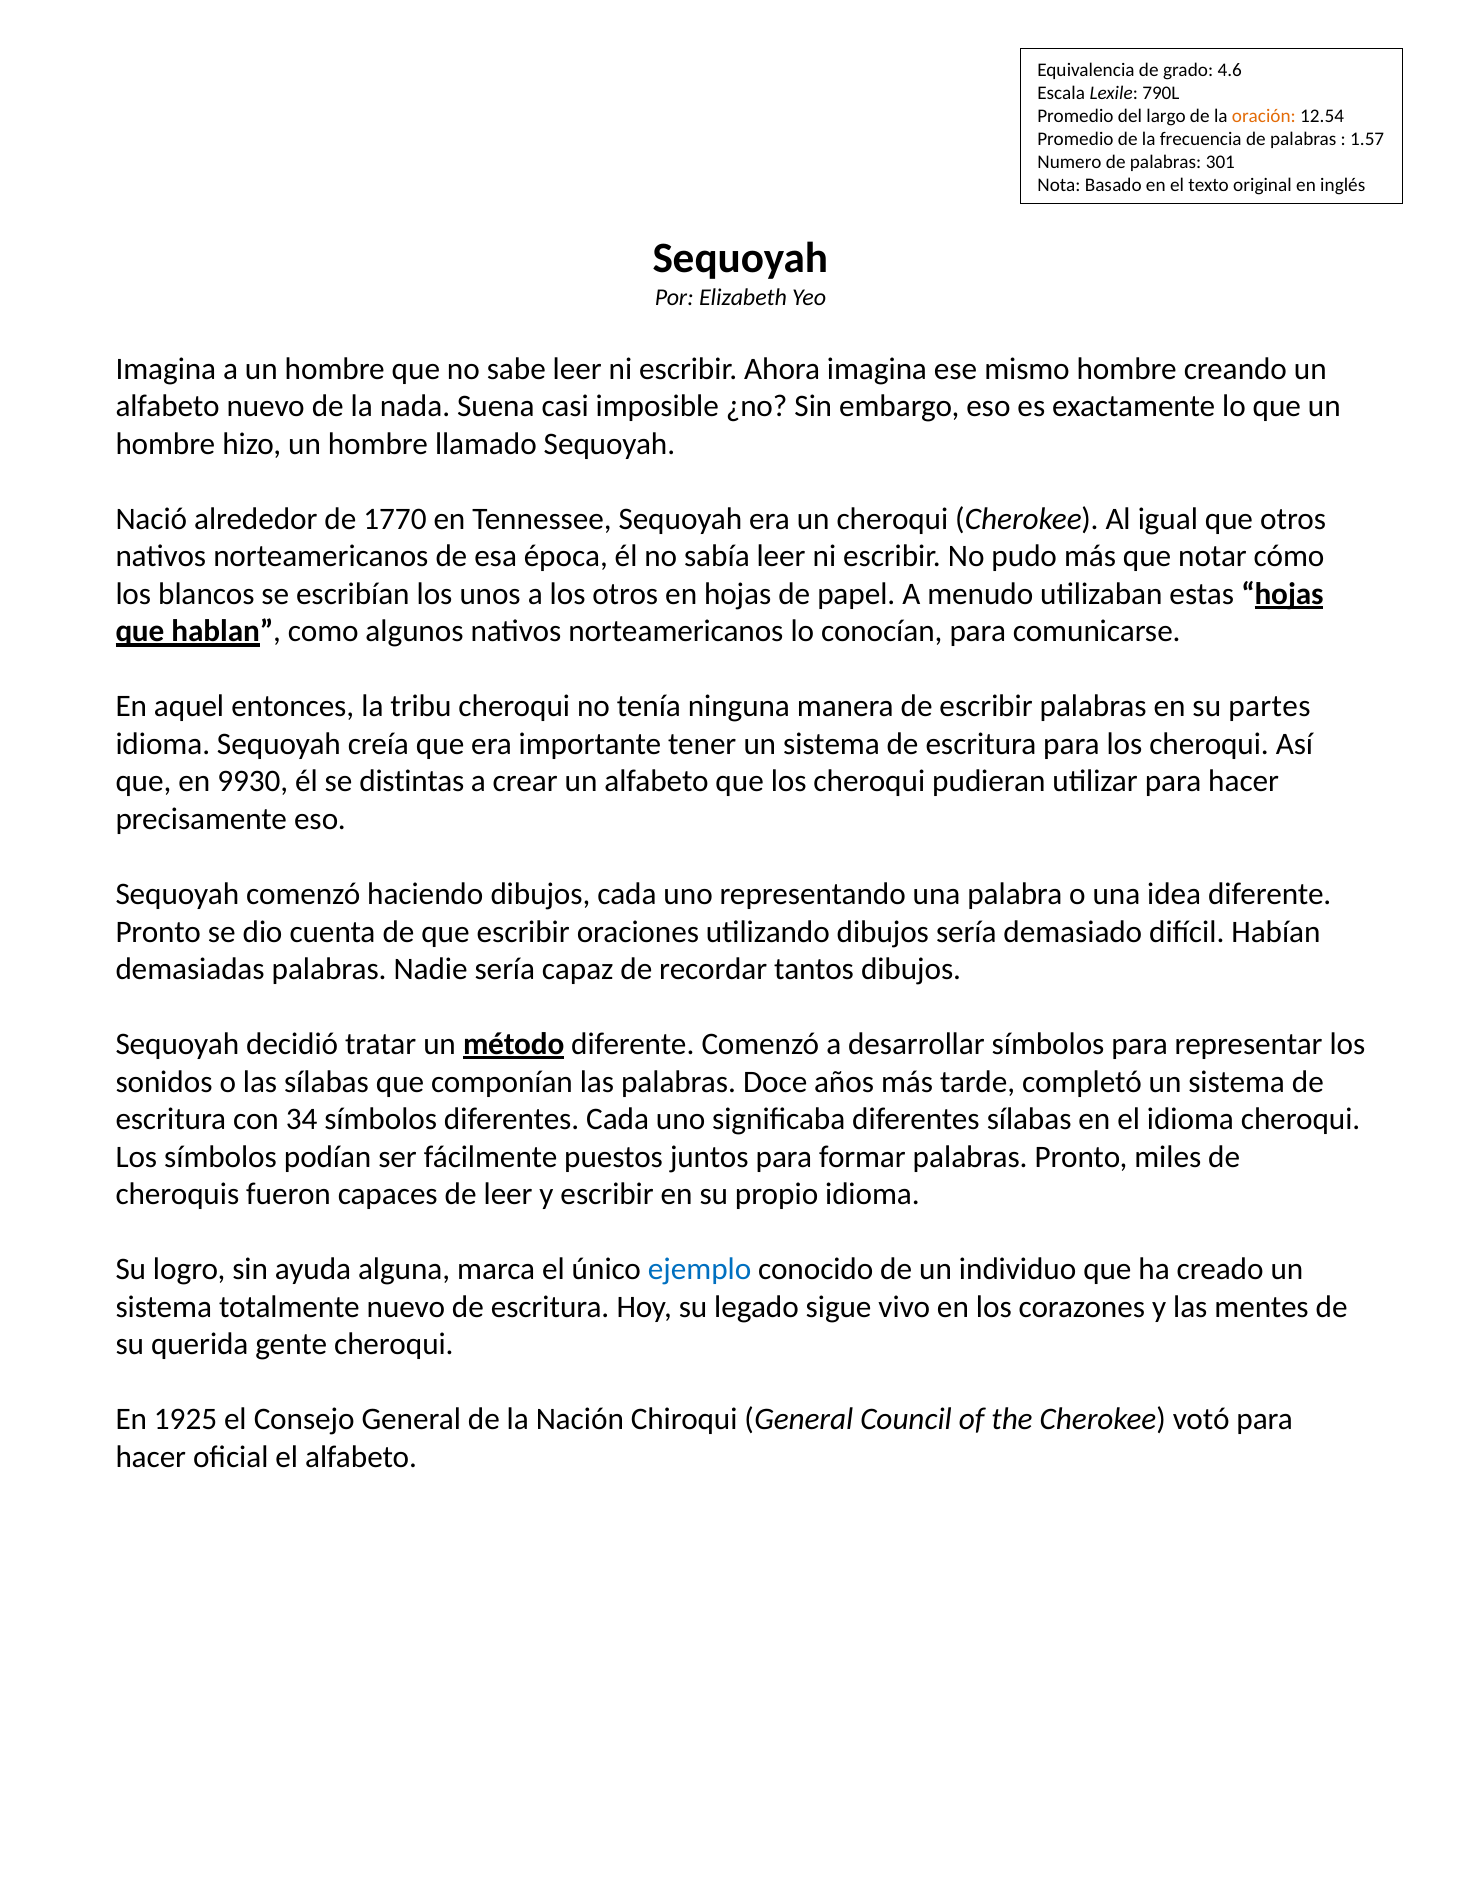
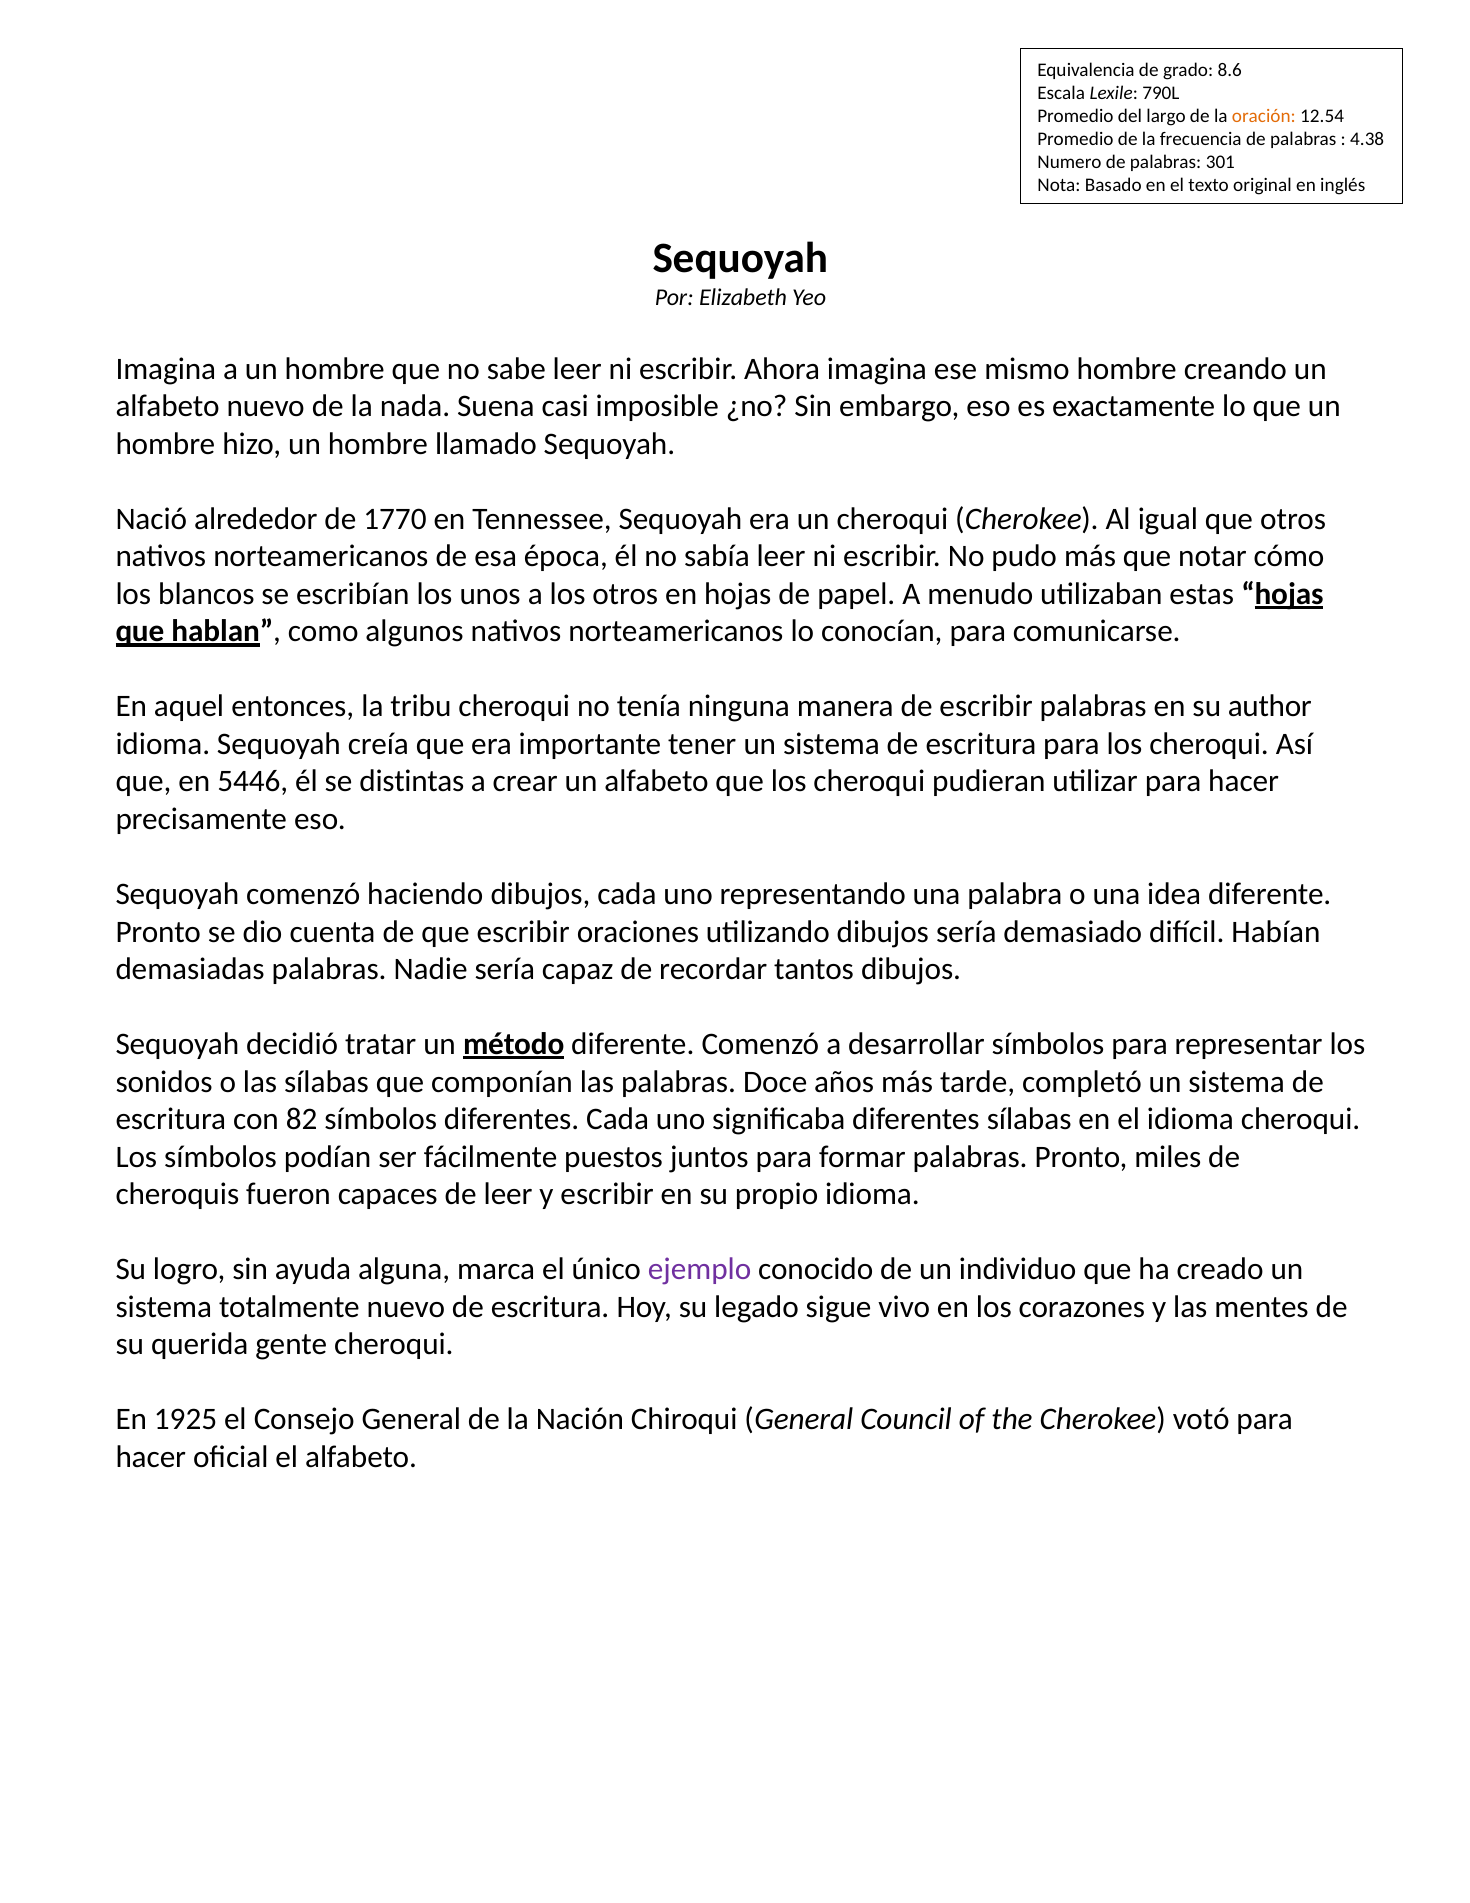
4.6: 4.6 -> 8.6
1.57: 1.57 -> 4.38
partes: partes -> author
9930: 9930 -> 5446
34: 34 -> 82
ejemplo colour: blue -> purple
